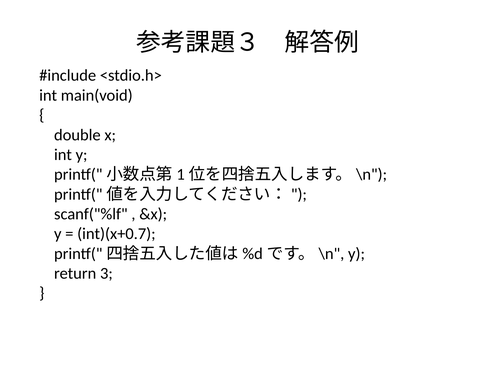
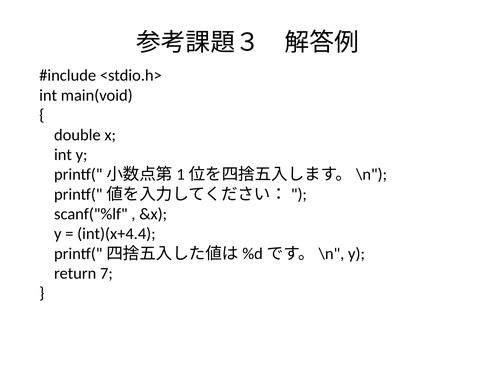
int)(x+0.7: int)(x+0.7 -> int)(x+4.4
3: 3 -> 7
